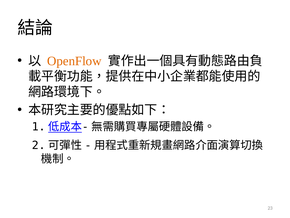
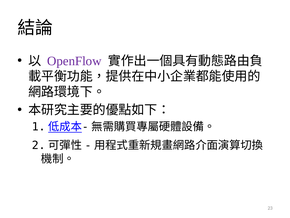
OpenFlow colour: orange -> purple
